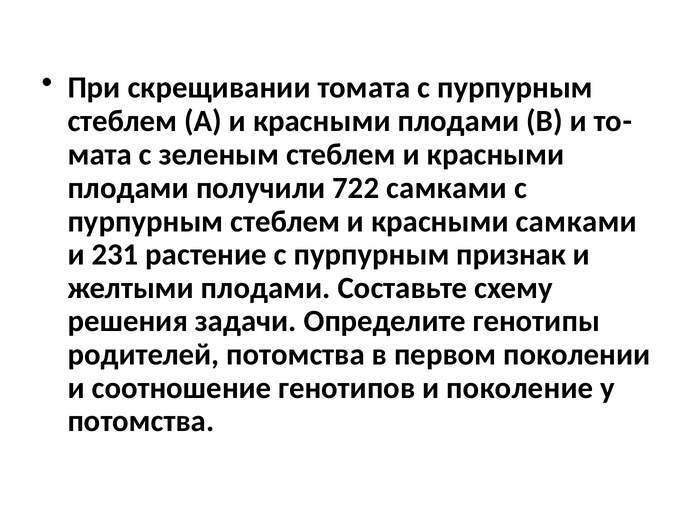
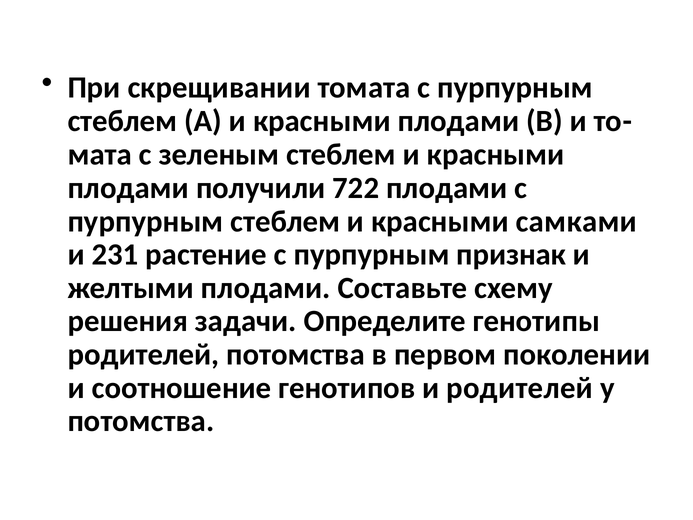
722 самками: самками -> плодами
и поколение: поколение -> родителей
